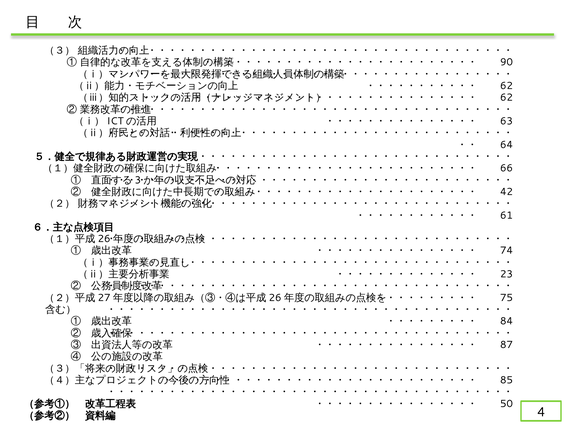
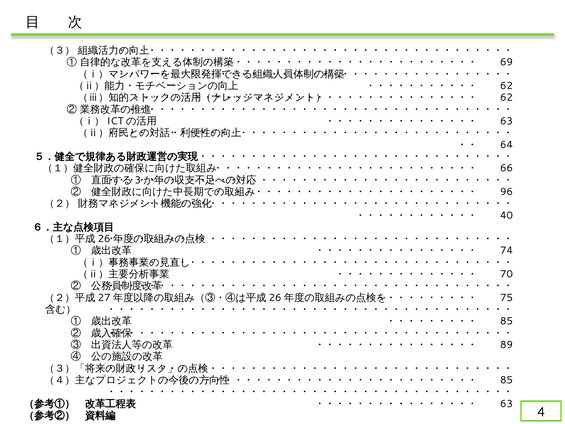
90: 90 -> 69
42: 42 -> 96
61: 61 -> 40
23: 23 -> 70
84 at (507, 321): 84 -> 85
87 at (507, 345): 87 -> 89
50 at (507, 403): 50 -> 63
